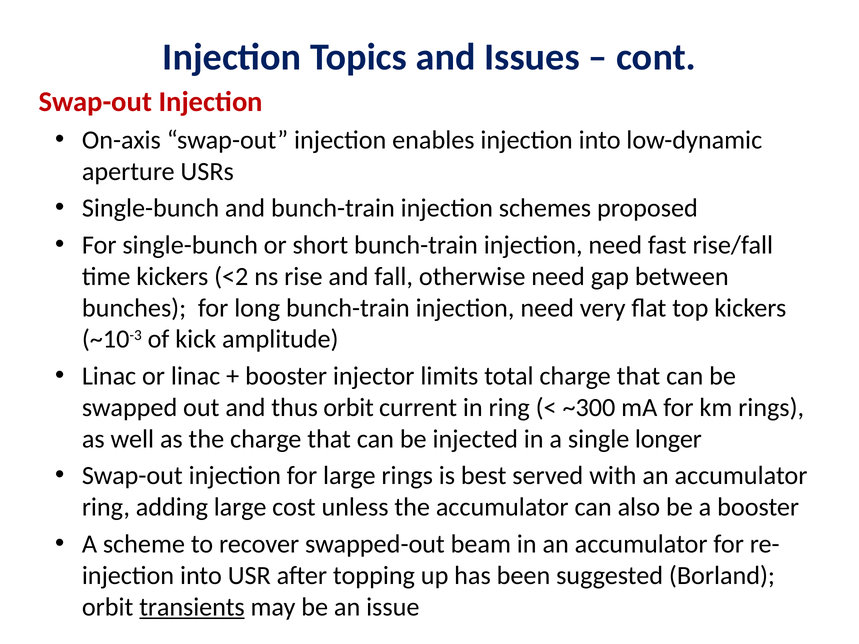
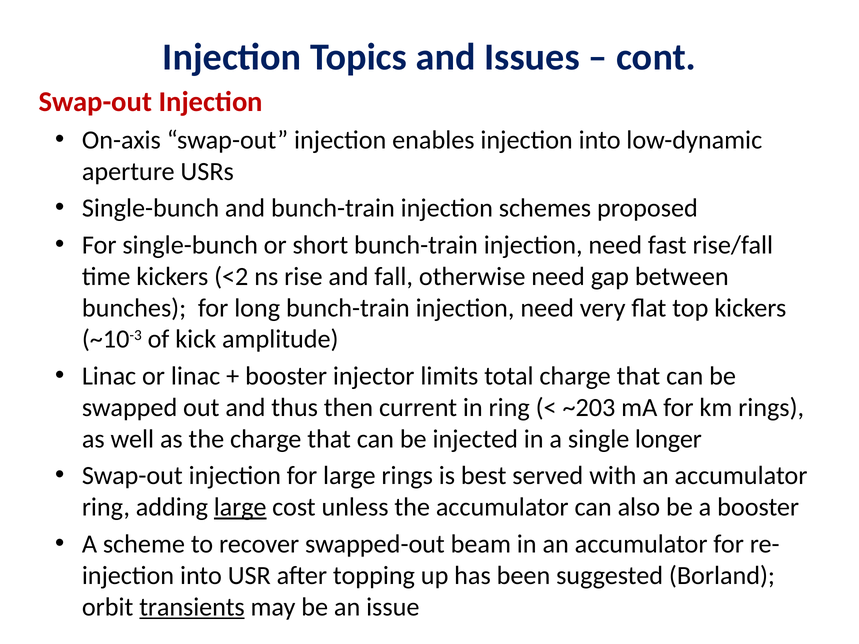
thus orbit: orbit -> then
~300: ~300 -> ~203
large at (240, 507) underline: none -> present
